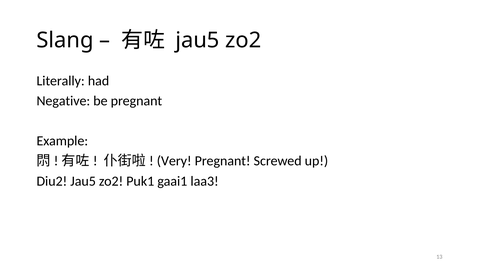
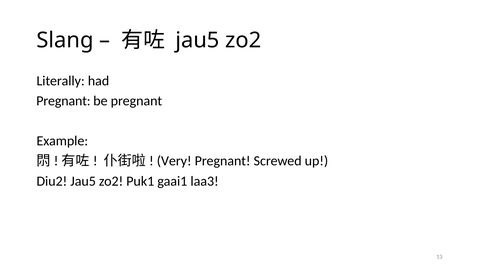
Negative at (63, 101): Negative -> Pregnant
